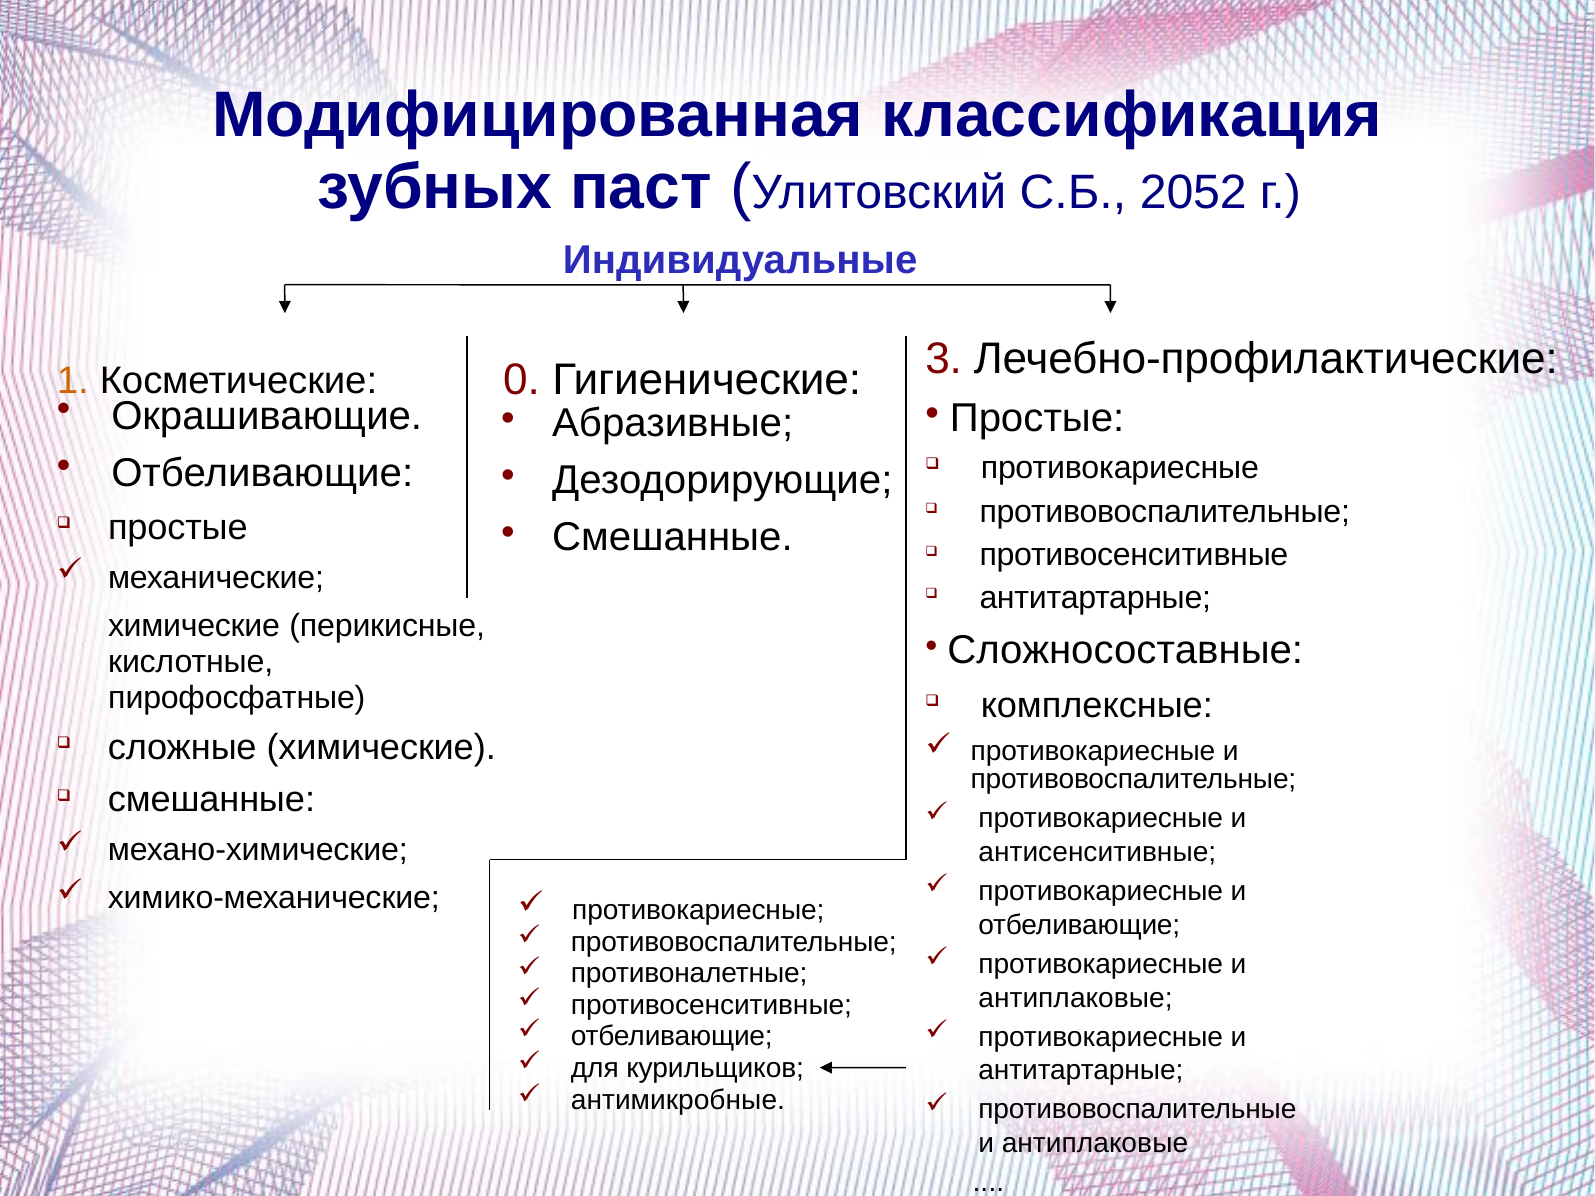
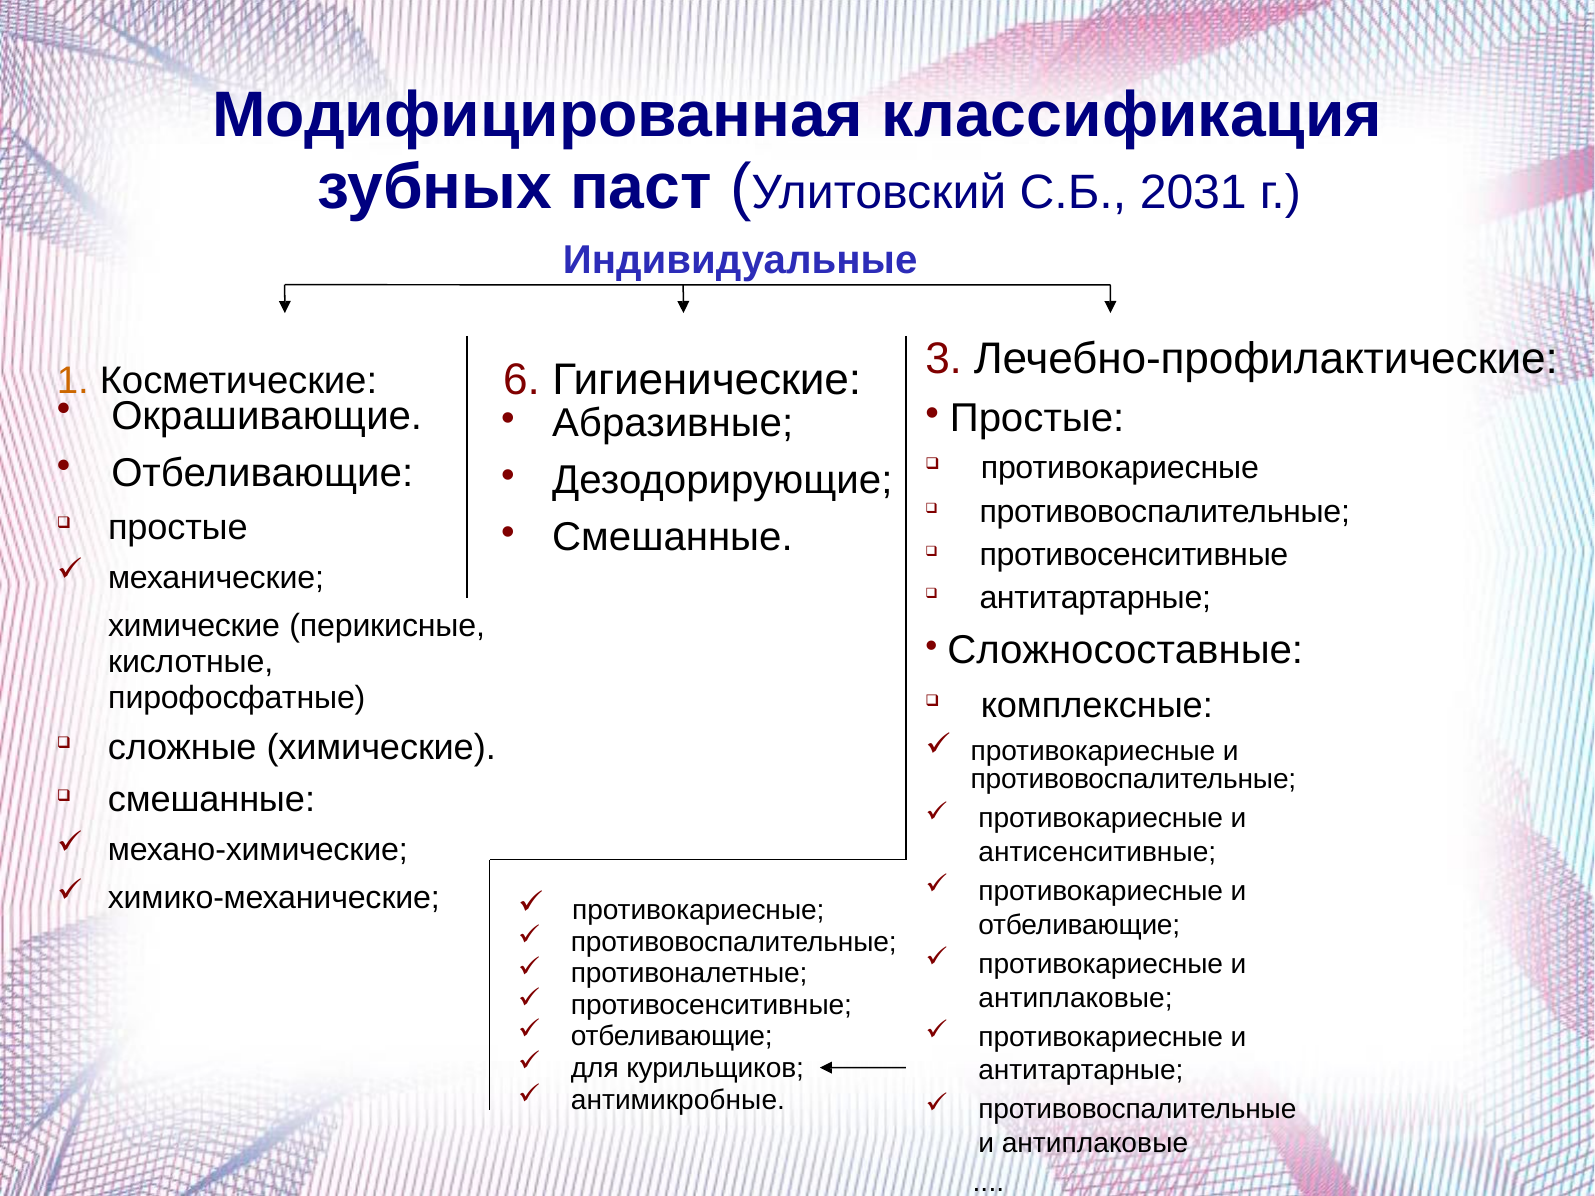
2052: 2052 -> 2031
0: 0 -> 6
